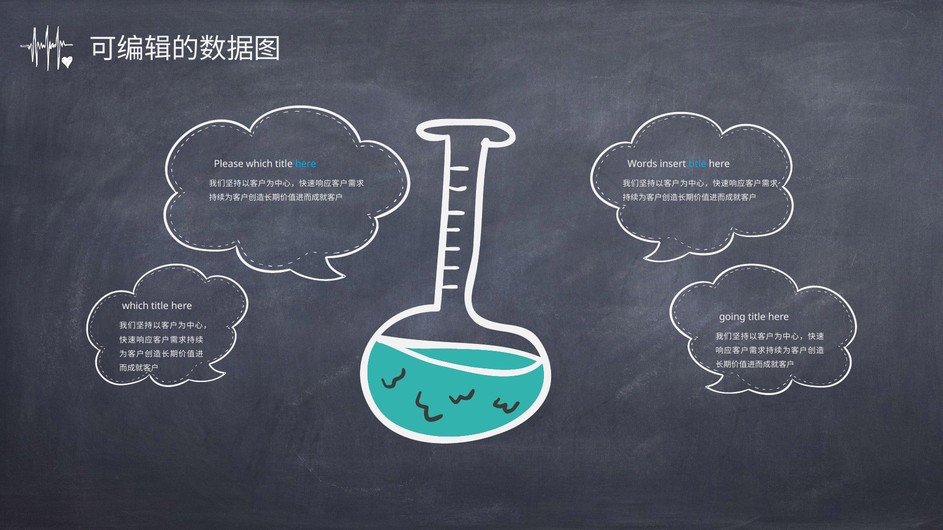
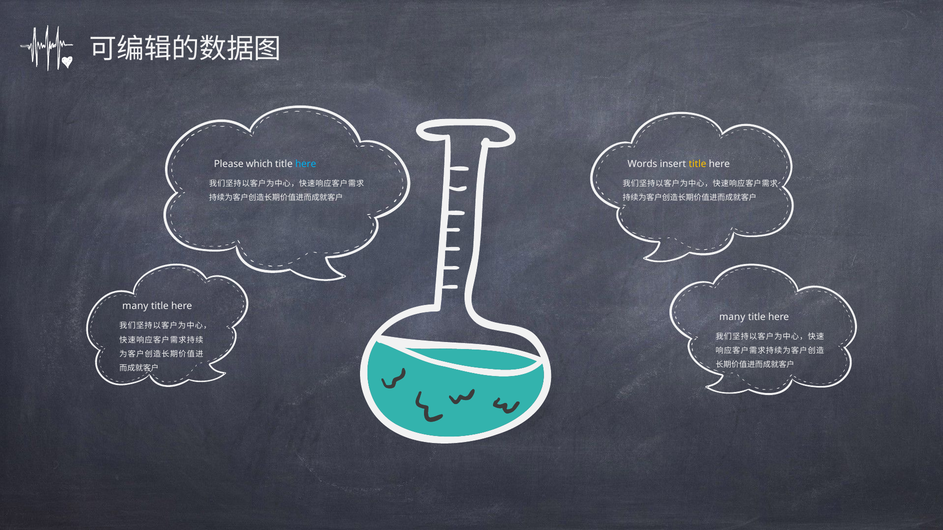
title at (698, 164) colour: light blue -> yellow
which at (135, 306): which -> many
going at (732, 317): going -> many
